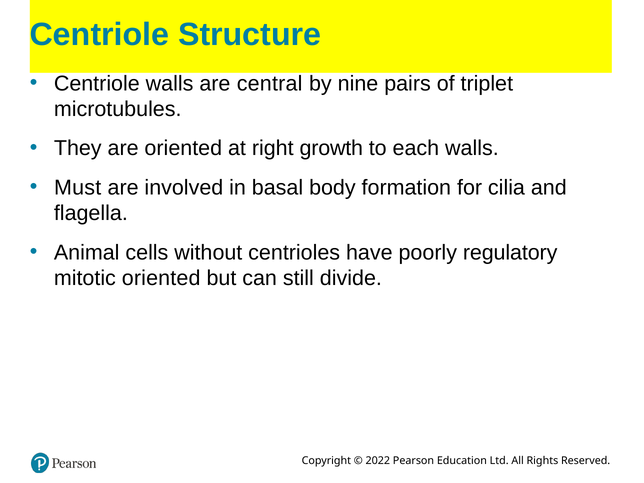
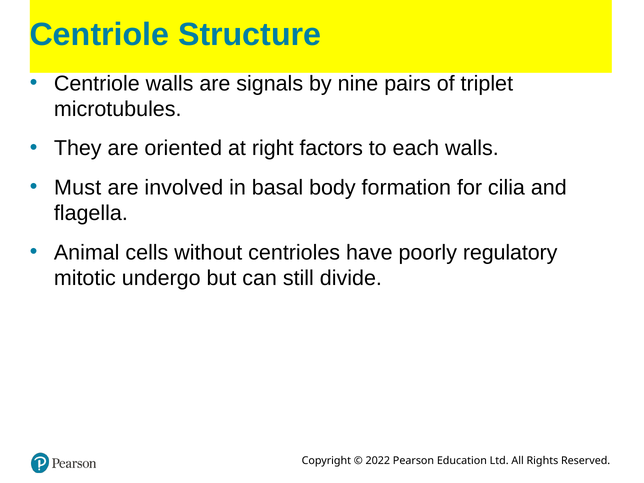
central: central -> signals
growth: growth -> factors
mitotic oriented: oriented -> undergo
